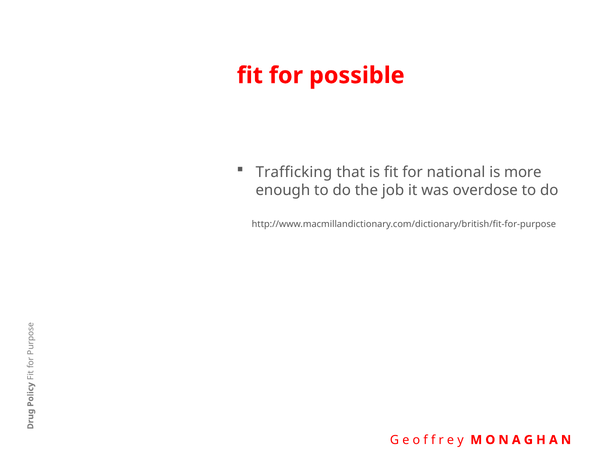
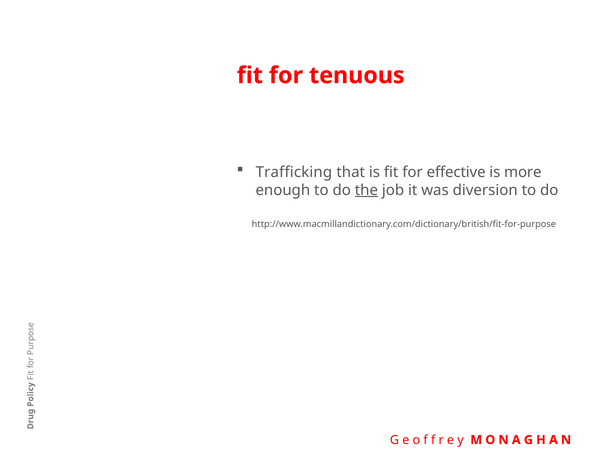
possible: possible -> tenuous
national: national -> effective
the underline: none -> present
overdose: overdose -> diversion
